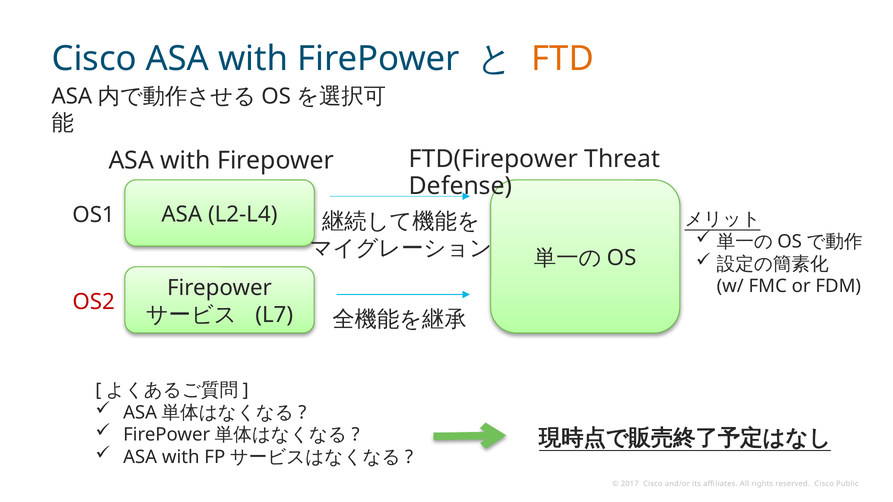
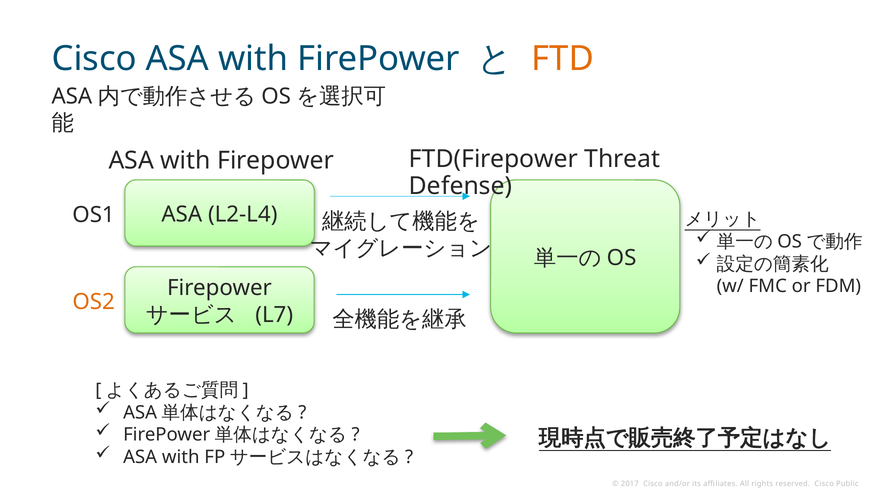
OS2 colour: red -> orange
